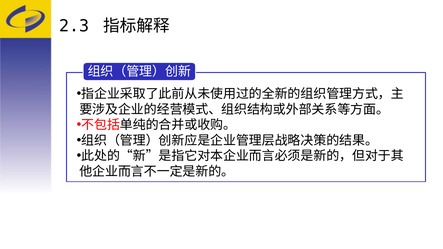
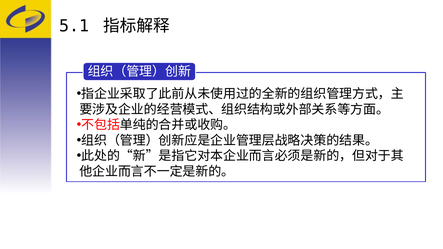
2.3: 2.3 -> 5.1
